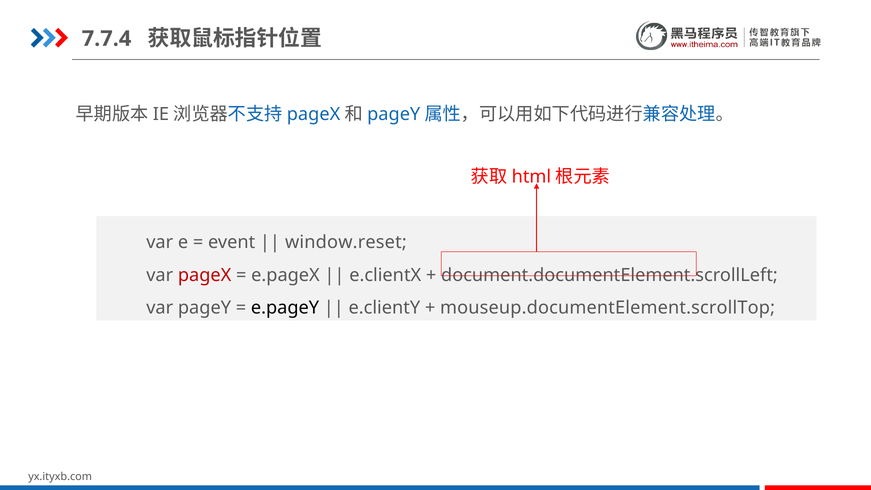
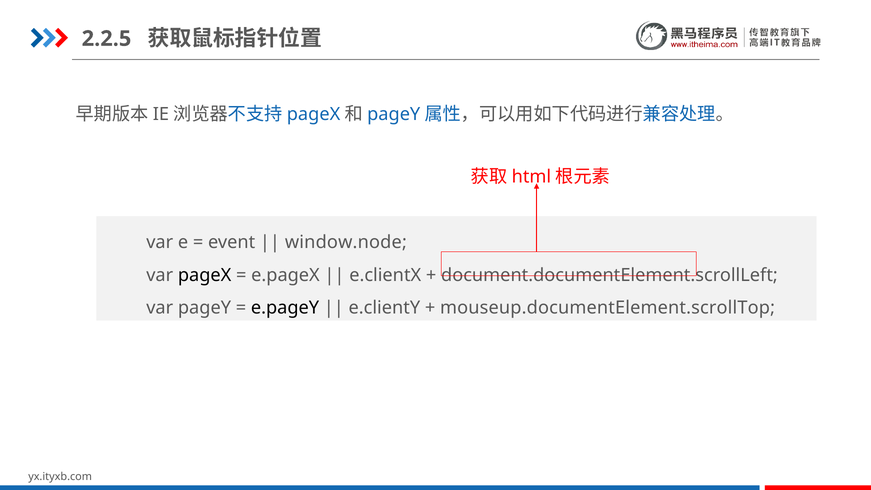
7.7.4: 7.7.4 -> 2.2.5
window.reset: window.reset -> window.node
pageX at (205, 275) colour: red -> black
